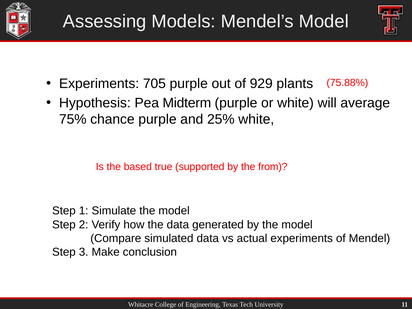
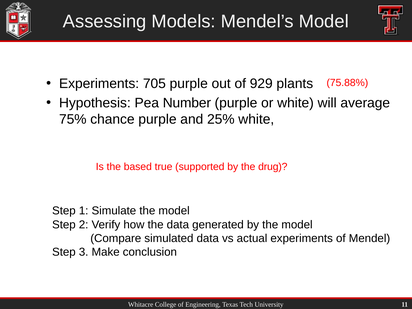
Midterm: Midterm -> Number
from: from -> drug
